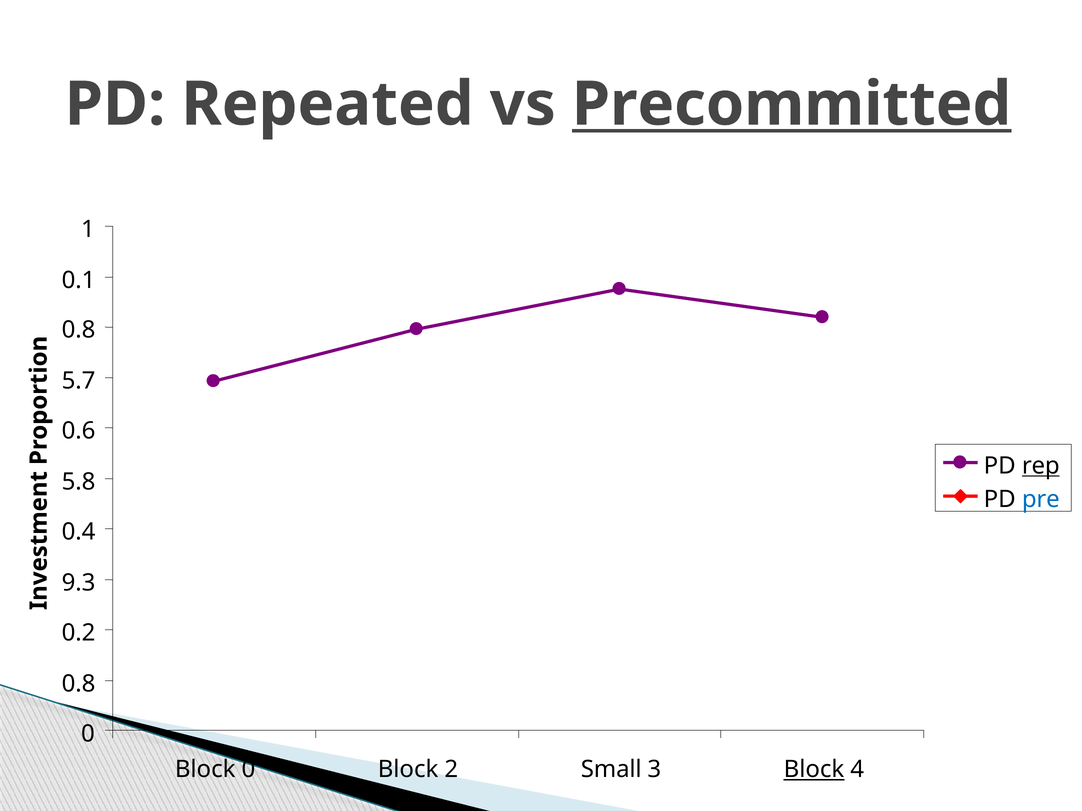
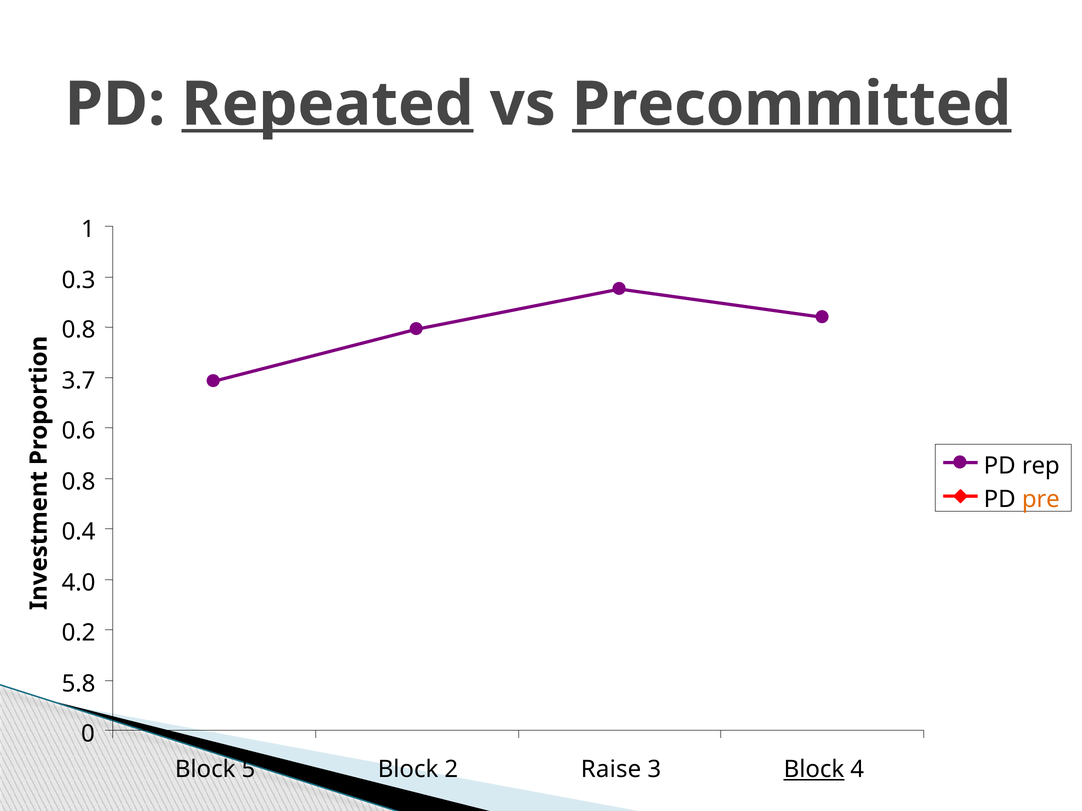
Repeated underline: none -> present
0.1: 0.1 -> 0.3
5.7: 5.7 -> 3.7
rep underline: present -> none
5.8 at (79, 482): 5.8 -> 0.8
pre colour: blue -> orange
9.3: 9.3 -> 4.0
0.8 at (79, 684): 0.8 -> 5.8
Block 0: 0 -> 5
Small: Small -> Raise
